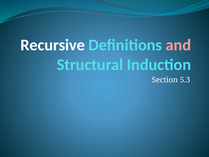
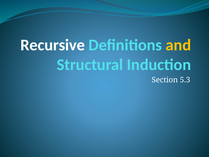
and colour: pink -> yellow
